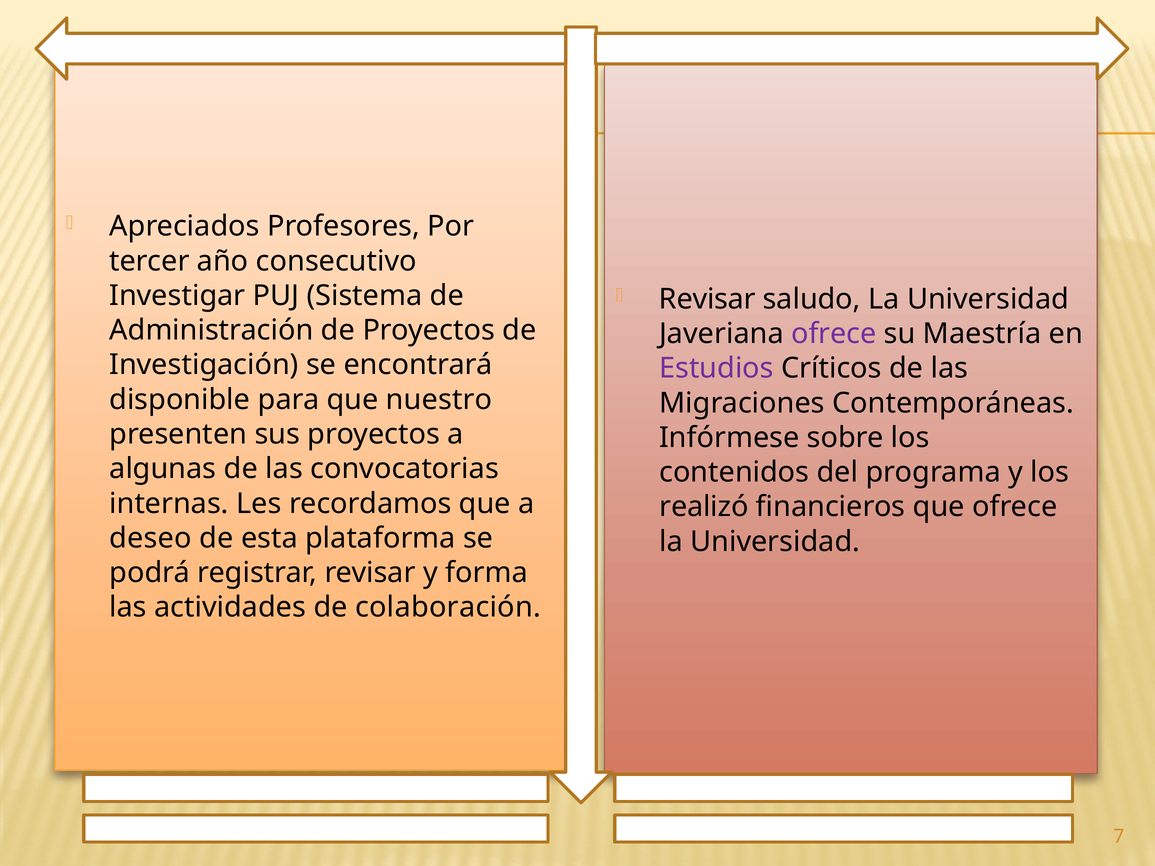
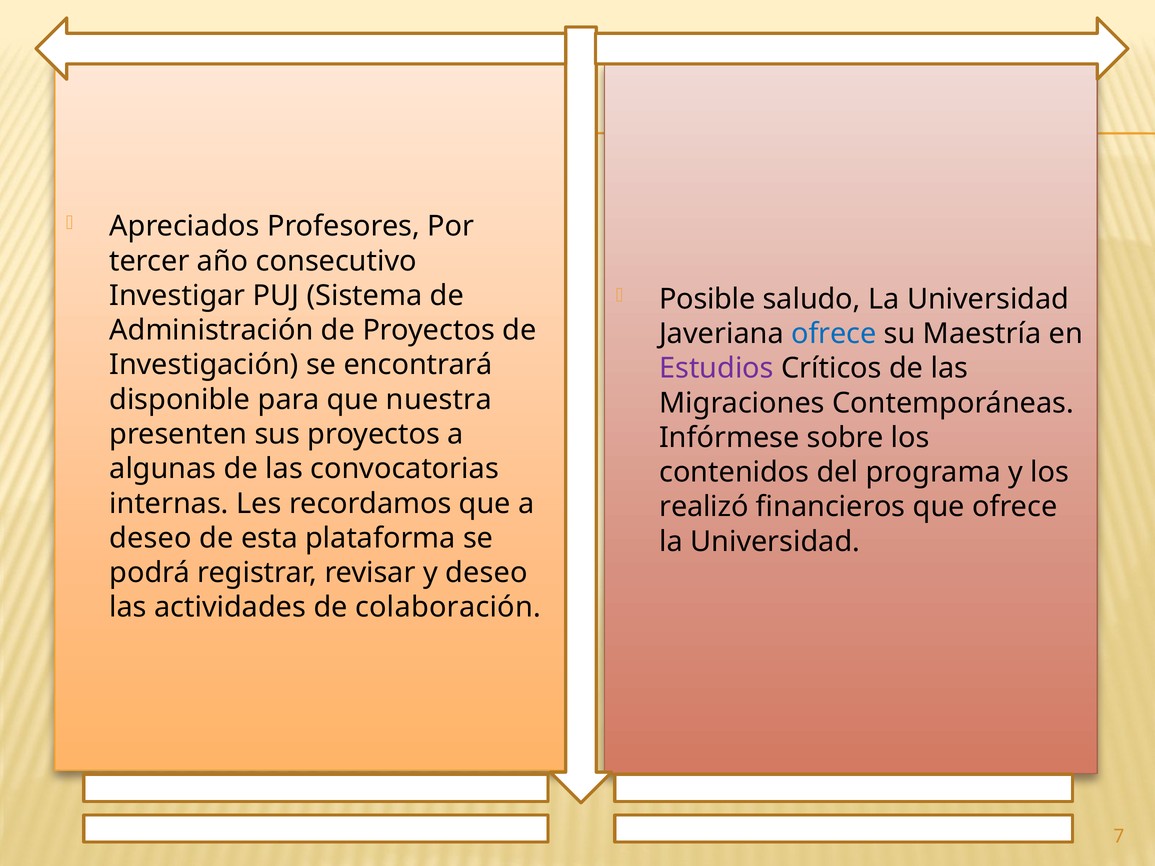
Revisar at (707, 299): Revisar -> Posible
ofrece at (834, 334) colour: purple -> blue
nuestro: nuestro -> nuestra
y forma: forma -> deseo
